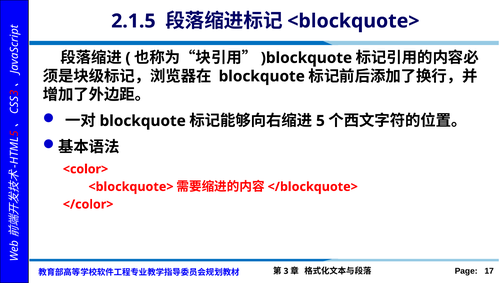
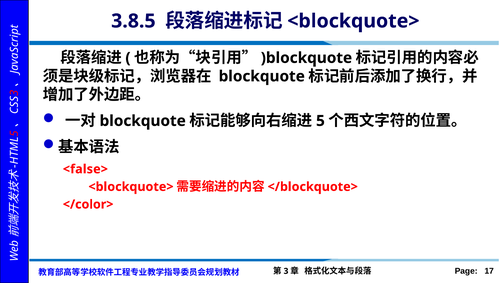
2.1.5: 2.1.5 -> 3.8.5
<color>: <color> -> <false>
